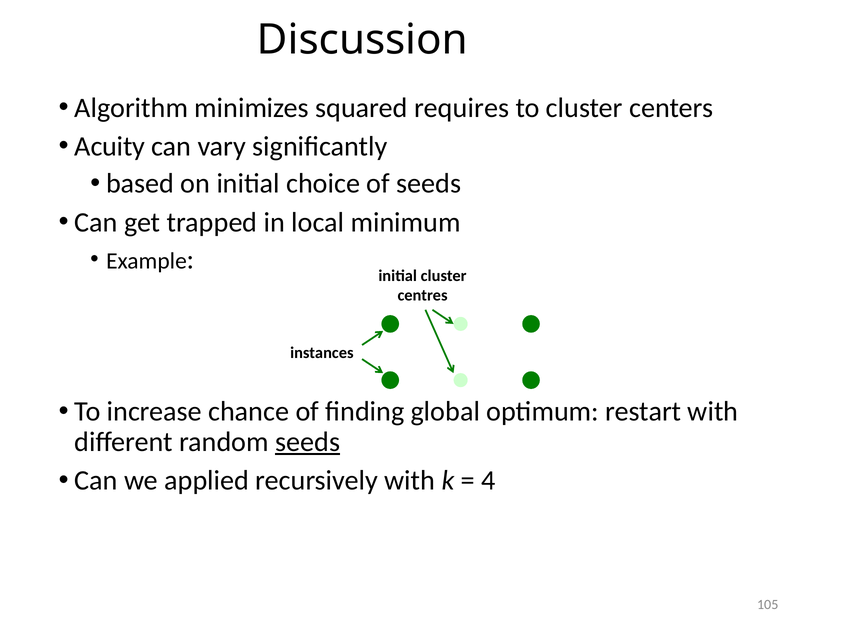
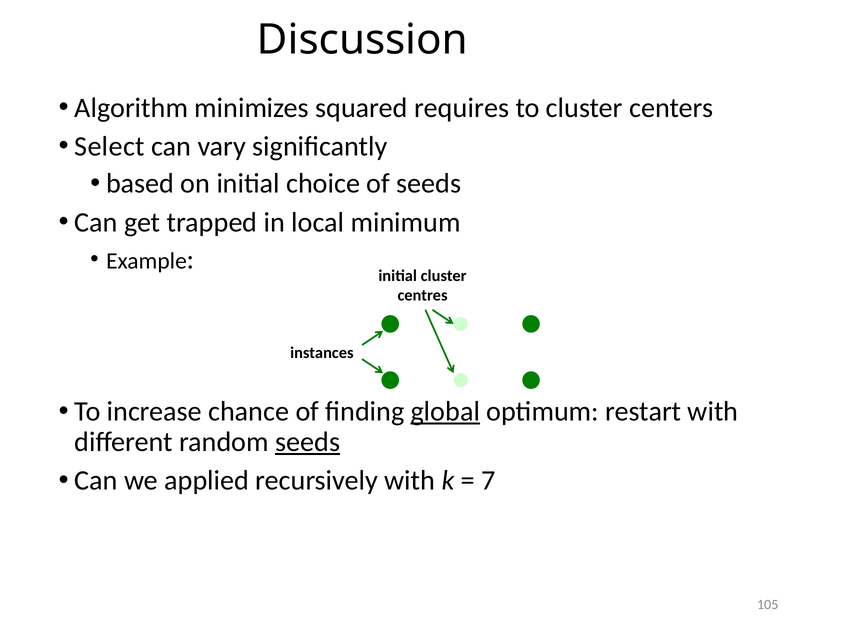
Acuity: Acuity -> Select
global underline: none -> present
4: 4 -> 7
